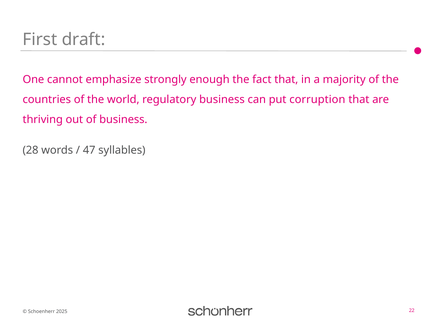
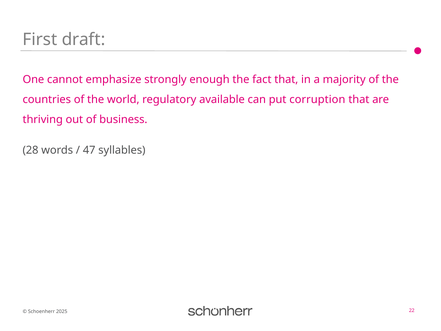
regulatory business: business -> available
